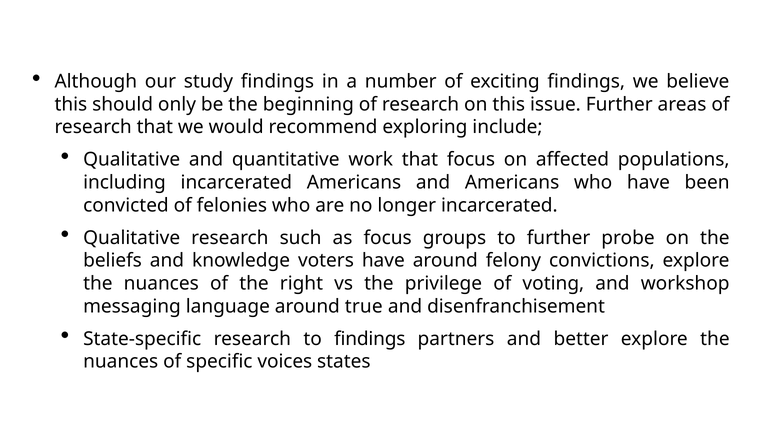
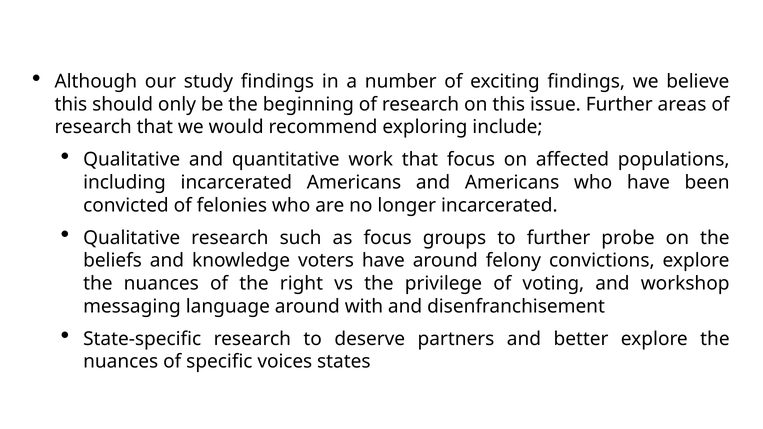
true: true -> with
to findings: findings -> deserve
